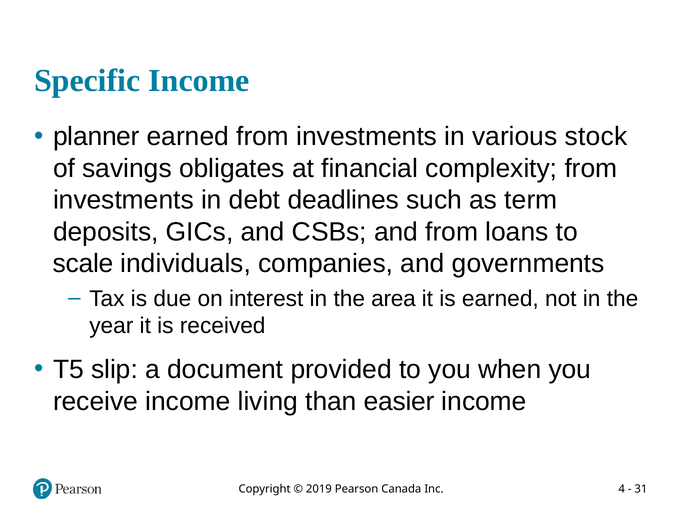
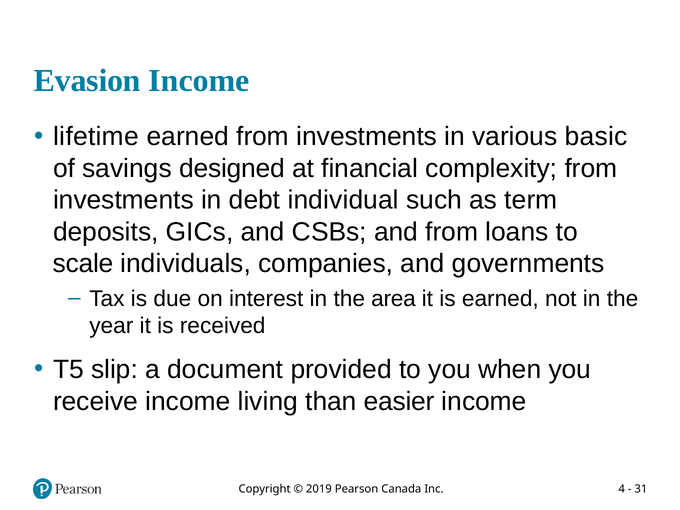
Specific: Specific -> Evasion
planner: planner -> lifetime
stock: stock -> basic
obligates: obligates -> designed
deadlines: deadlines -> individual
